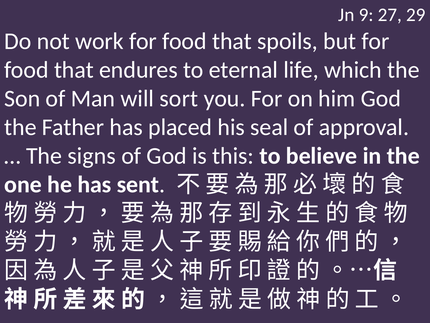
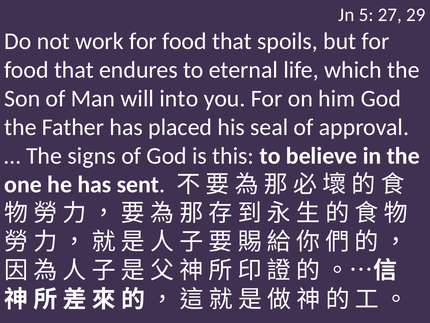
9: 9 -> 5
sort: sort -> into
